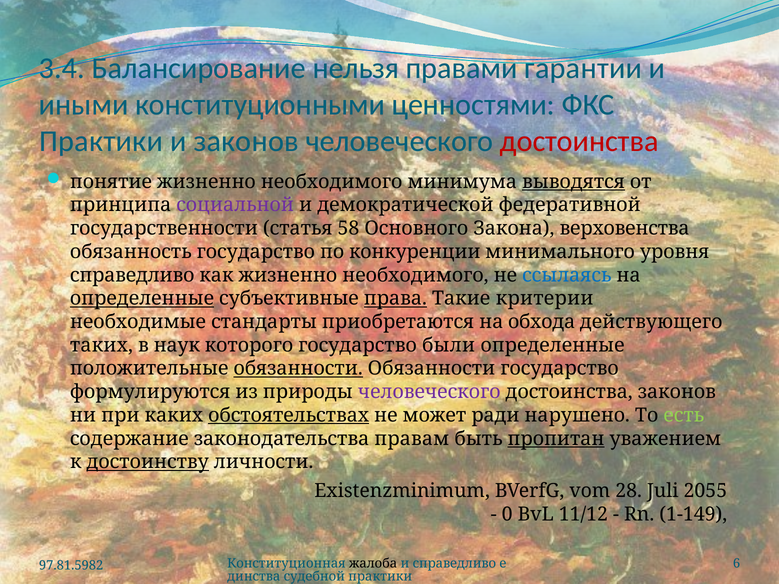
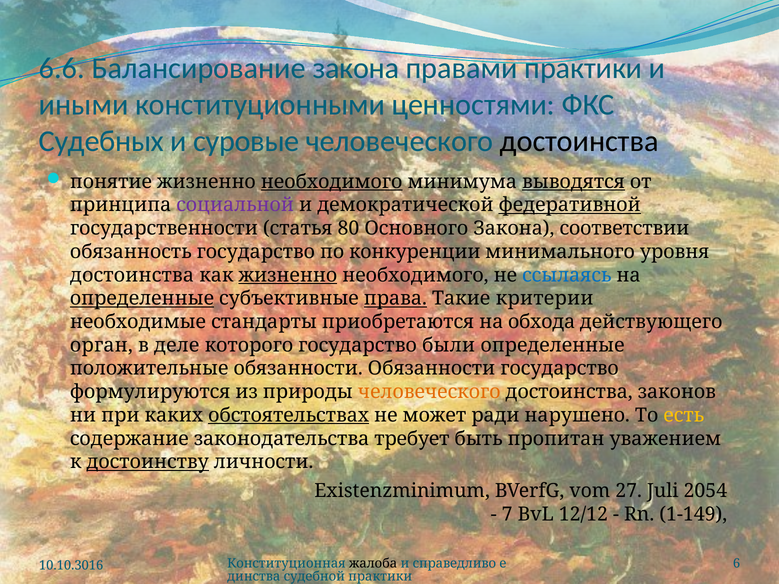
3.4: 3.4 -> 6.6
Балансирование нельзя: нельзя -> закона
правами гарантии: гарантии -> практики
Практики at (101, 141): Практики -> Судебных
и законов: законов -> суровые
достоинства at (579, 141) colour: red -> black
необходимого at (332, 182) underline: none -> present
федеративной underline: none -> present
58: 58 -> 80
верховенства: верховенства -> соответствии
справедливо at (132, 275): справедливо -> достоинства
жизненно at (288, 275) underline: none -> present
таких: таких -> орган
наук: наук -> деле
обязанности at (298, 369) underline: present -> none
человеческого at (429, 392) colour: purple -> orange
есть colour: light green -> yellow
правам: правам -> требует
пропитан underline: present -> none
28: 28 -> 27
2055: 2055 -> 2054
0: 0 -> 7
11/12: 11/12 -> 12/12
97.81.5982: 97.81.5982 -> 10.10.3016
